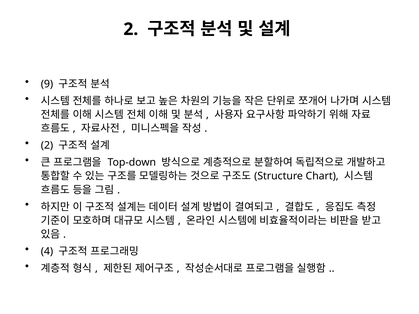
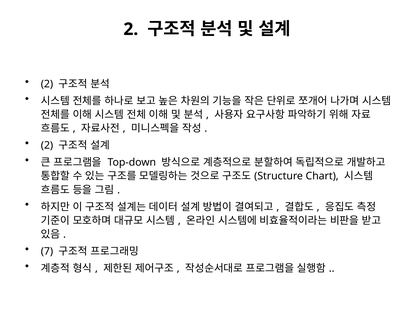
9 at (47, 84): 9 -> 2
4: 4 -> 7
